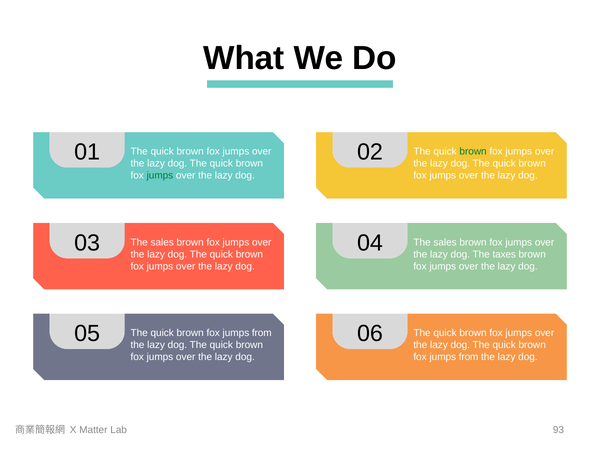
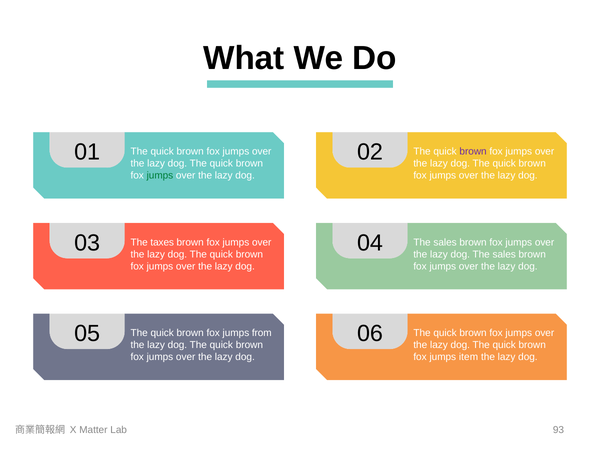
brown at (473, 152) colour: green -> purple
03 The sales: sales -> taxes
dog The taxes: taxes -> sales
from at (469, 357): from -> item
